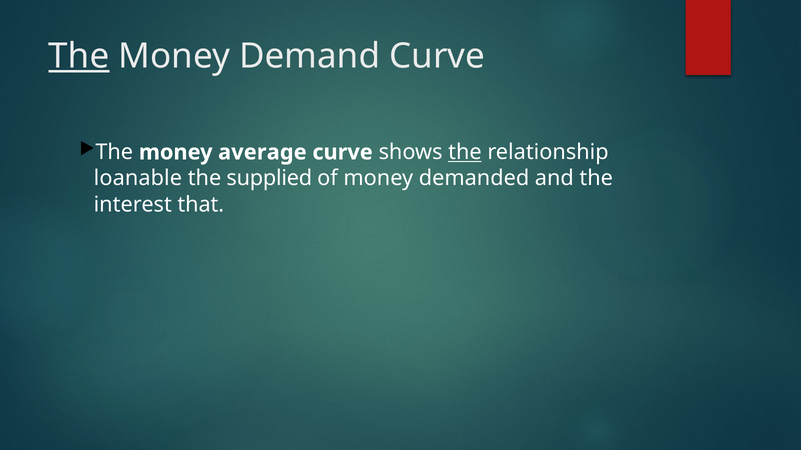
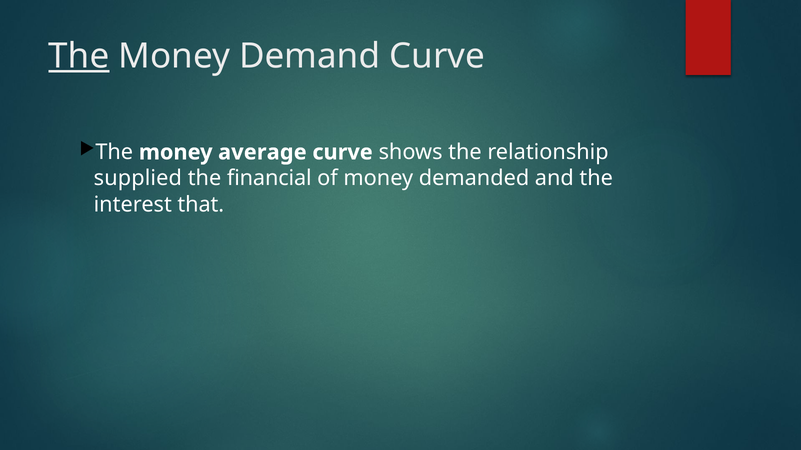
the at (465, 152) underline: present -> none
loanable: loanable -> supplied
supplied: supplied -> financial
